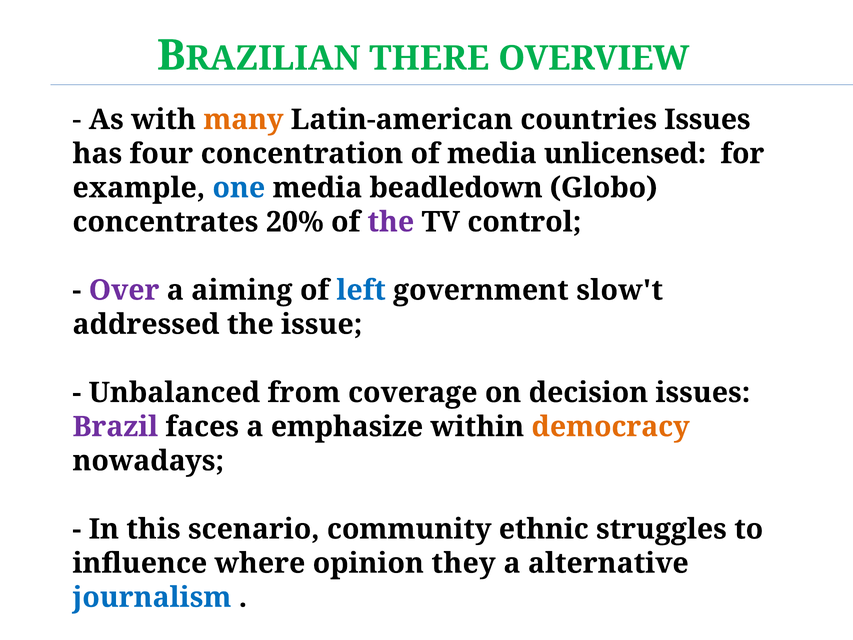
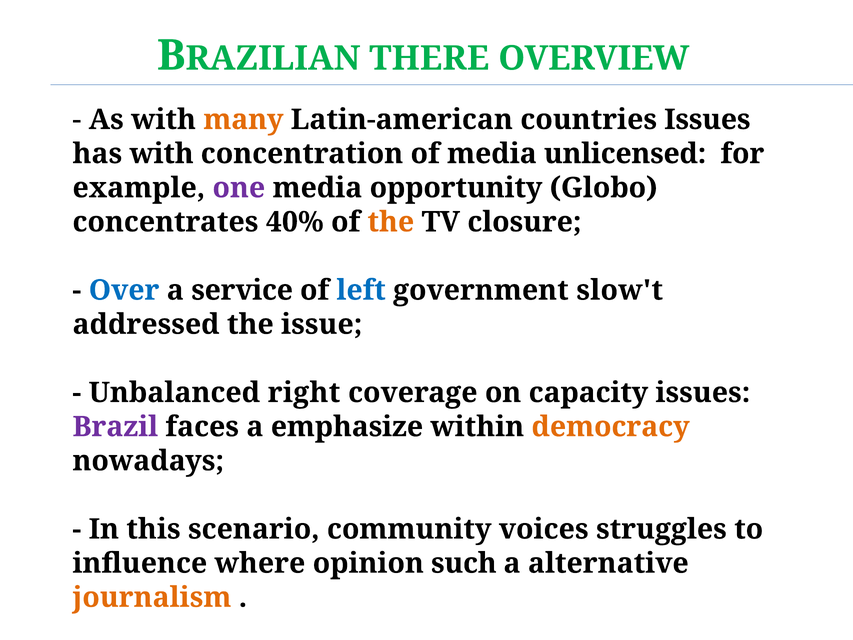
has four: four -> with
one colour: blue -> purple
beadledown: beadledown -> opportunity
20%: 20% -> 40%
the at (391, 222) colour: purple -> orange
control: control -> closure
Over colour: purple -> blue
aiming: aiming -> service
from: from -> right
decision: decision -> capacity
ethnic: ethnic -> voices
they: they -> such
journalism colour: blue -> orange
